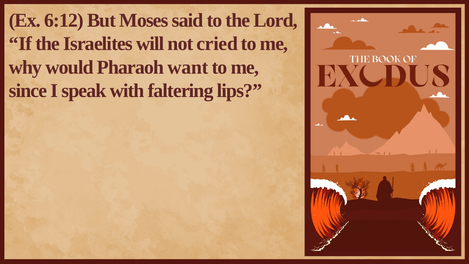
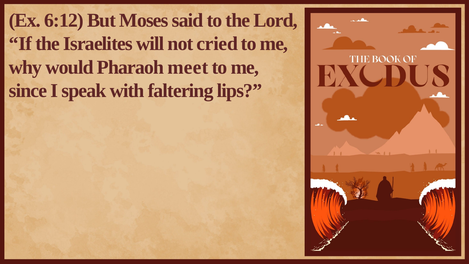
want: want -> meet
